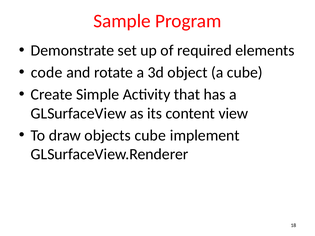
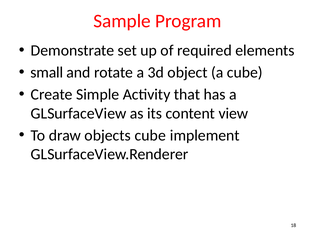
code: code -> small
